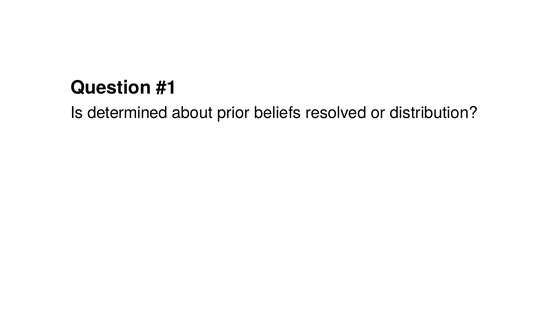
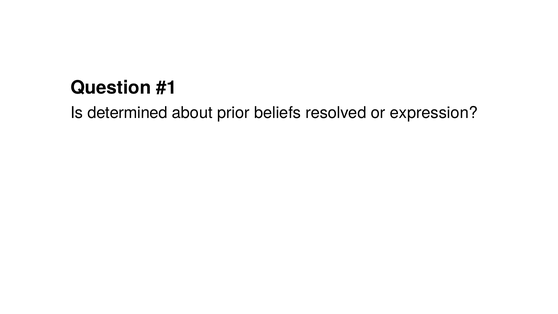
distribution: distribution -> expression
